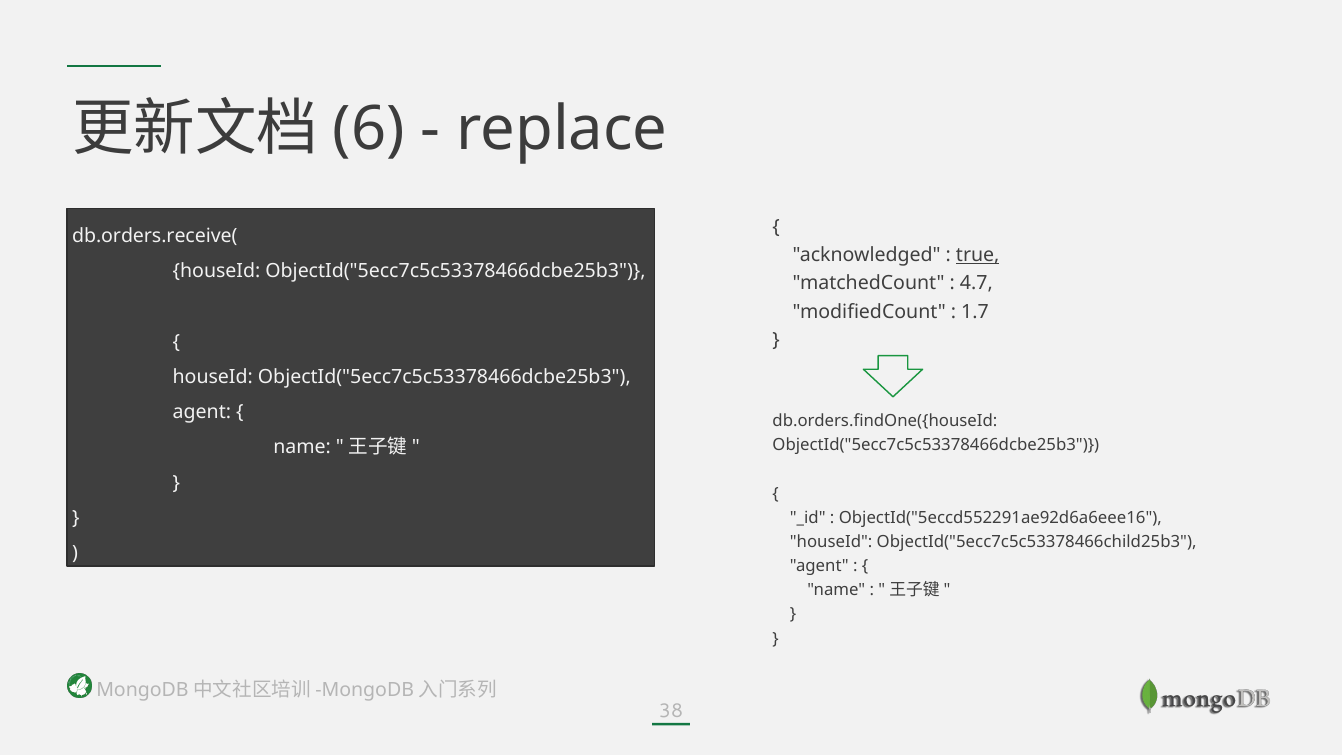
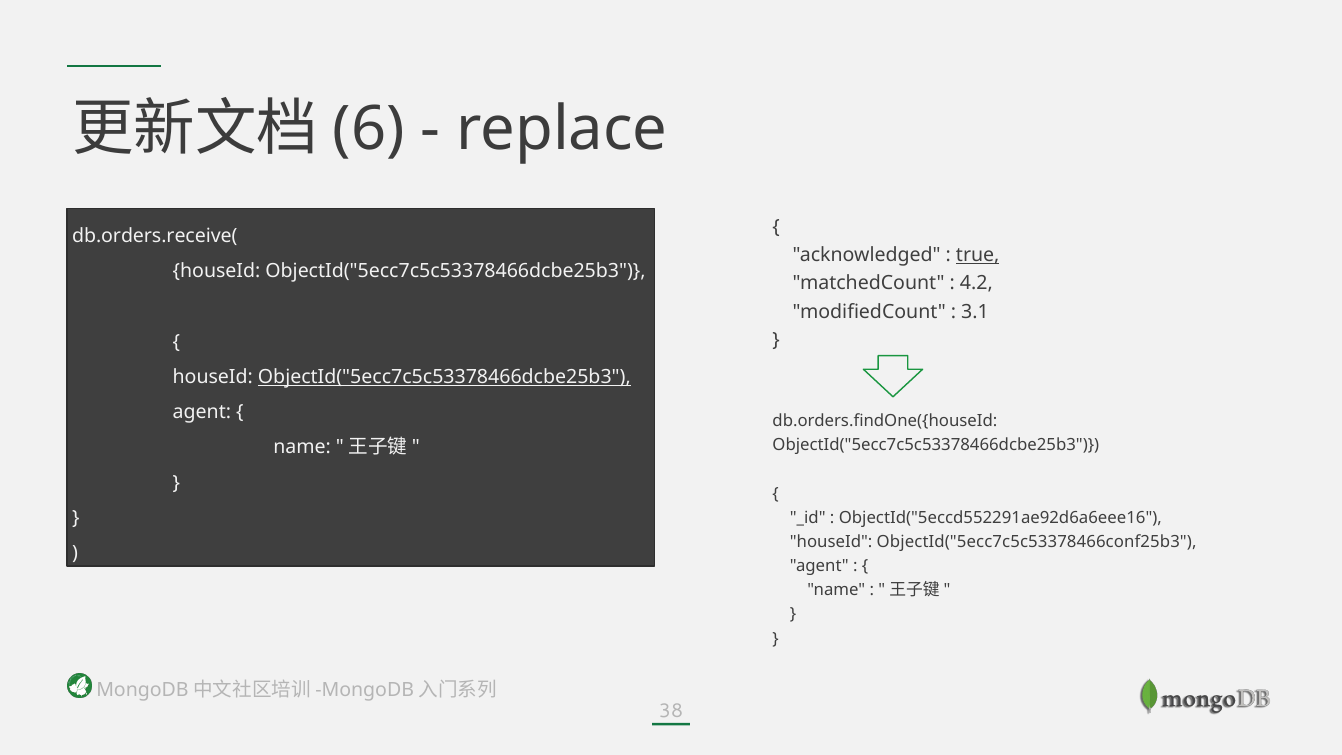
4.7: 4.7 -> 4.2
1.7: 1.7 -> 3.1
ObjectId("5ecc7c5c53378466dcbe25b3 at (444, 377) underline: none -> present
ObjectId("5ecc7c5c53378466child25b3: ObjectId("5ecc7c5c53378466child25b3 -> ObjectId("5ecc7c5c53378466conf25b3
